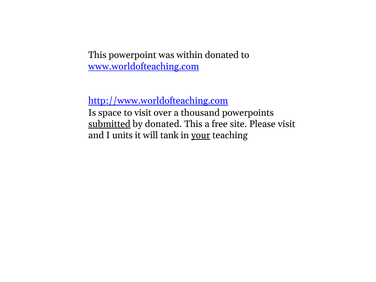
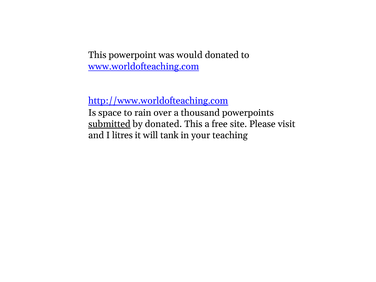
within: within -> would
to visit: visit -> rain
units: units -> litres
your underline: present -> none
